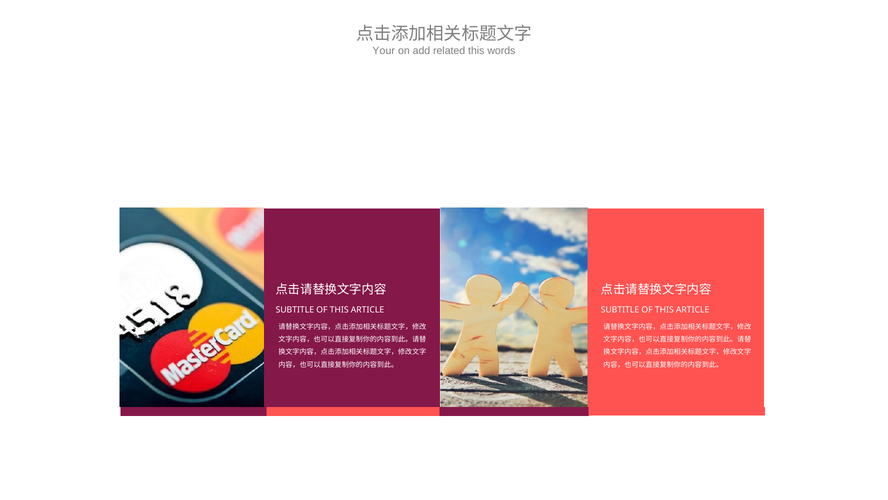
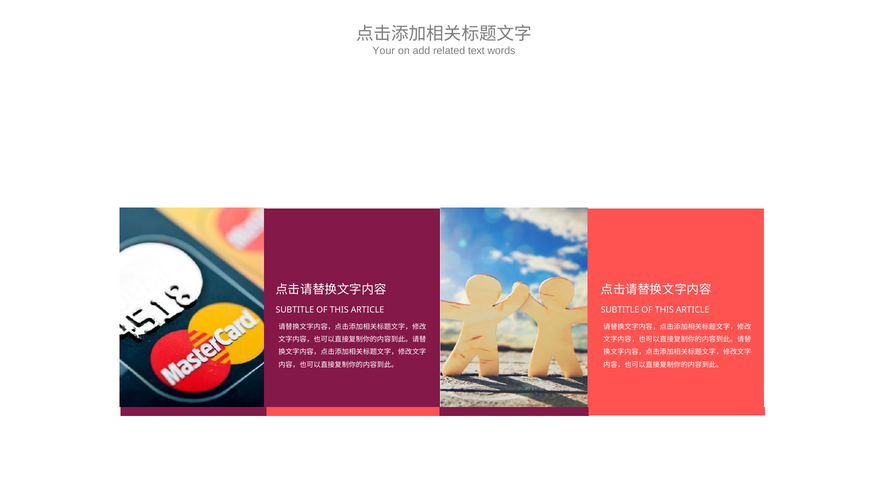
related this: this -> text
